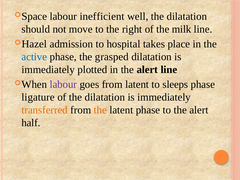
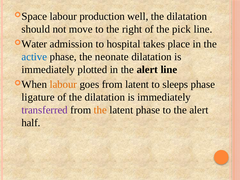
inefficient: inefficient -> production
milk: milk -> pick
Hazel: Hazel -> Water
grasped: grasped -> neonate
labour at (63, 84) colour: purple -> orange
transferred colour: orange -> purple
